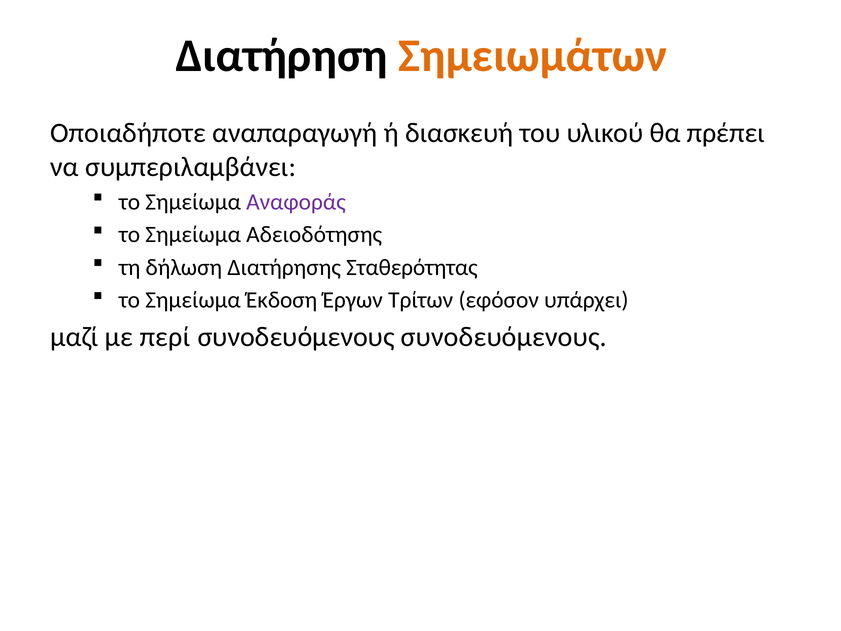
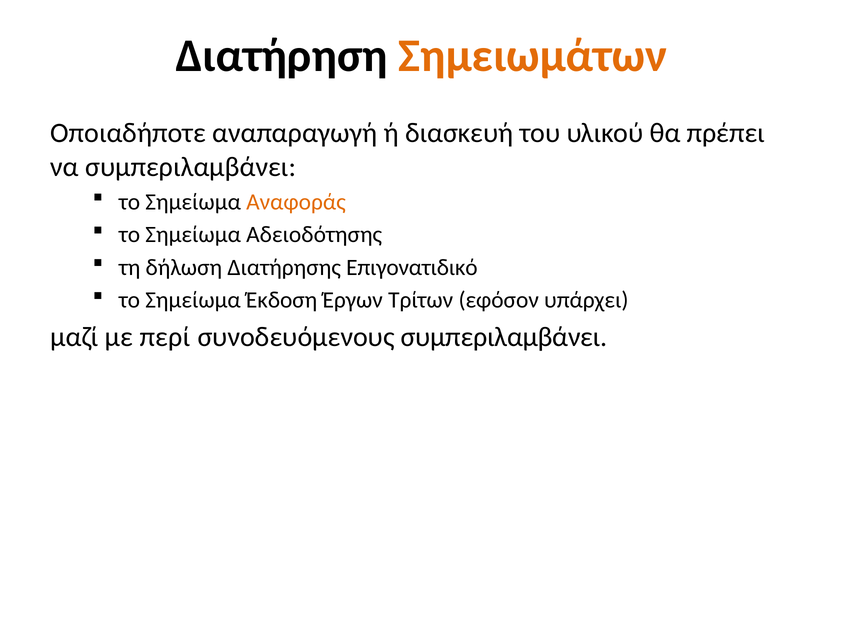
Αναφοράς colour: purple -> orange
Σταθερότητας: Σταθερότητας -> Επιγονατιδικό
συνοδευόμενους συνοδευόμενους: συνοδευόμενους -> συμπεριλαμβάνει
